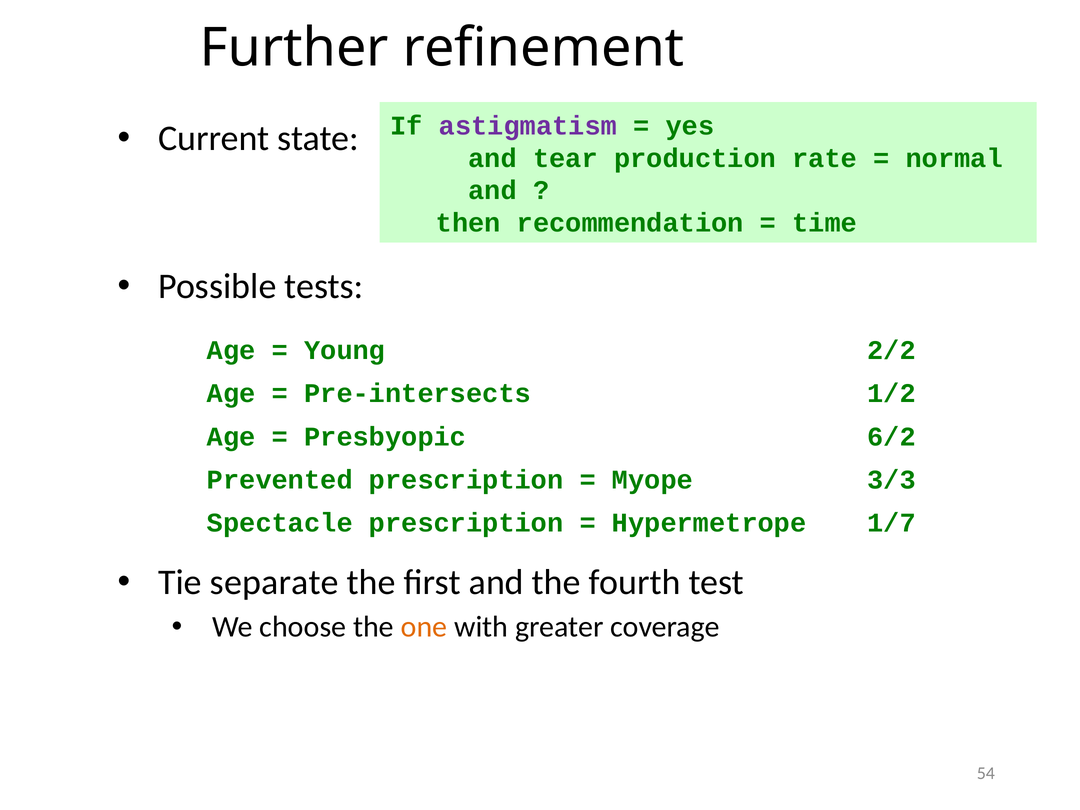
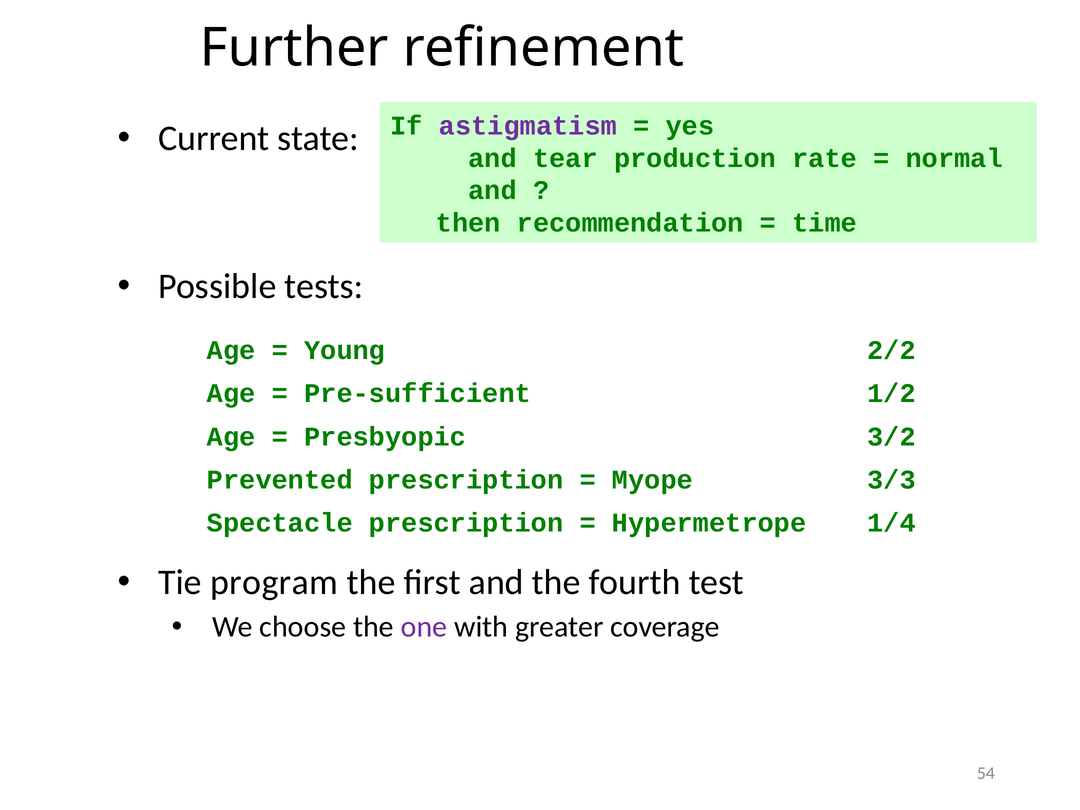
Pre-intersects: Pre-intersects -> Pre-sufficient
6/2: 6/2 -> 3/2
1/7: 1/7 -> 1/4
separate: separate -> program
one colour: orange -> purple
